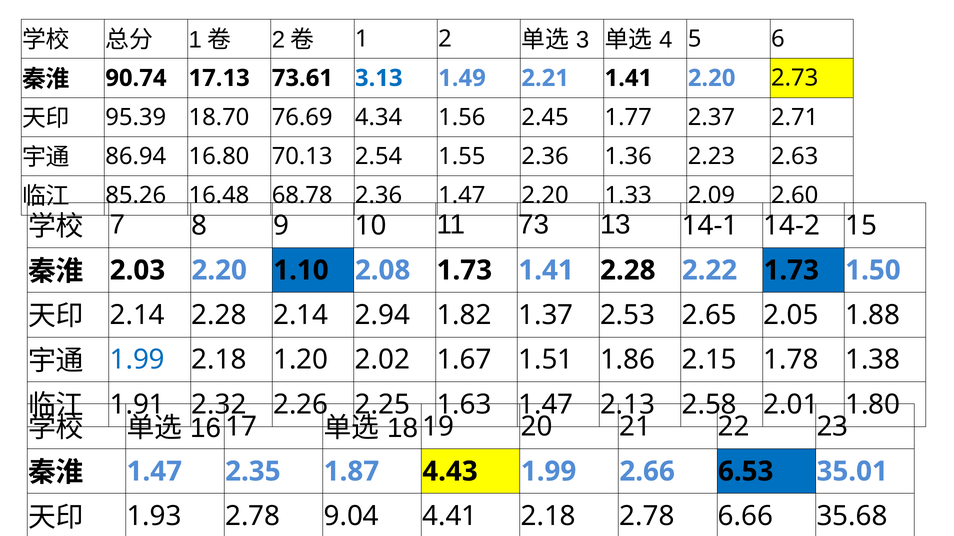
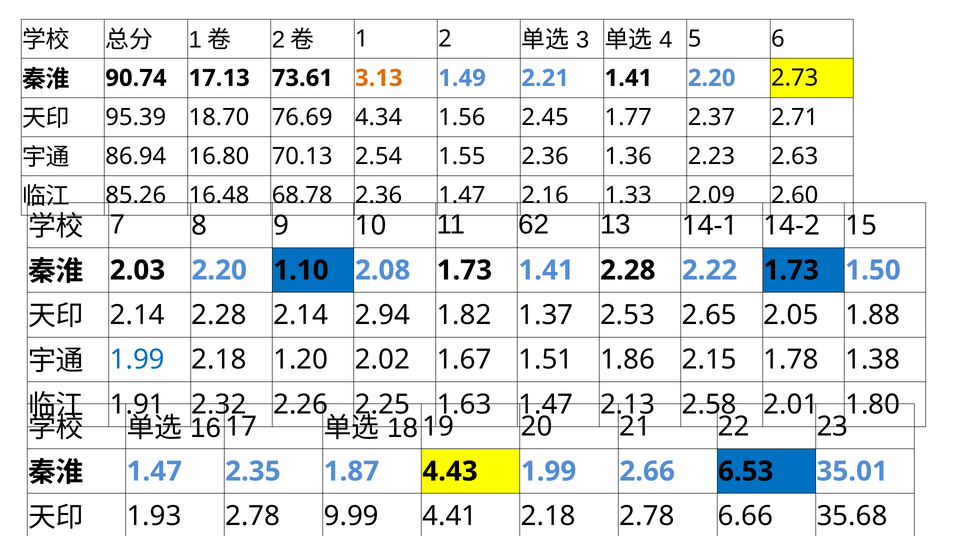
3.13 colour: blue -> orange
1.47 2.20: 2.20 -> 2.16
73: 73 -> 62
9.04: 9.04 -> 9.99
